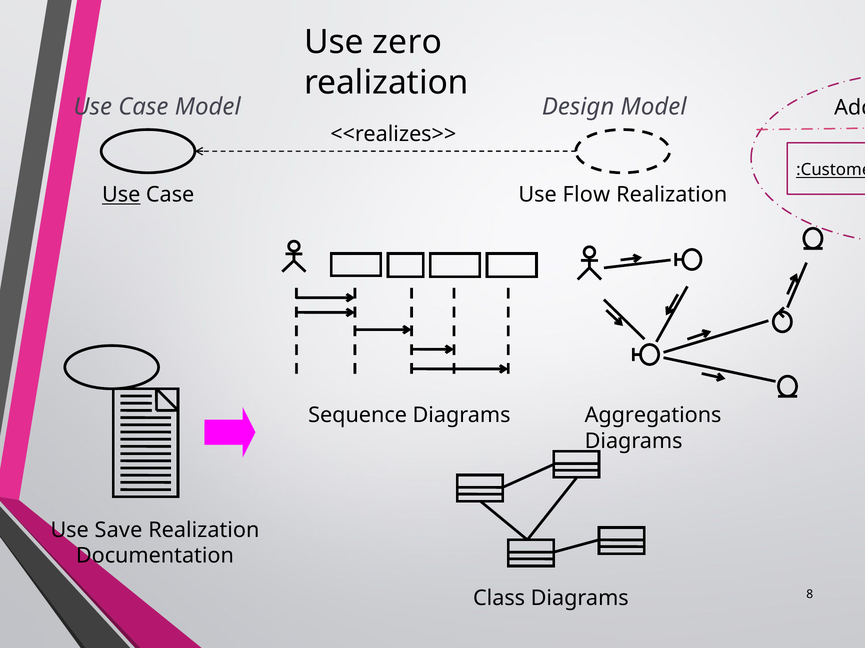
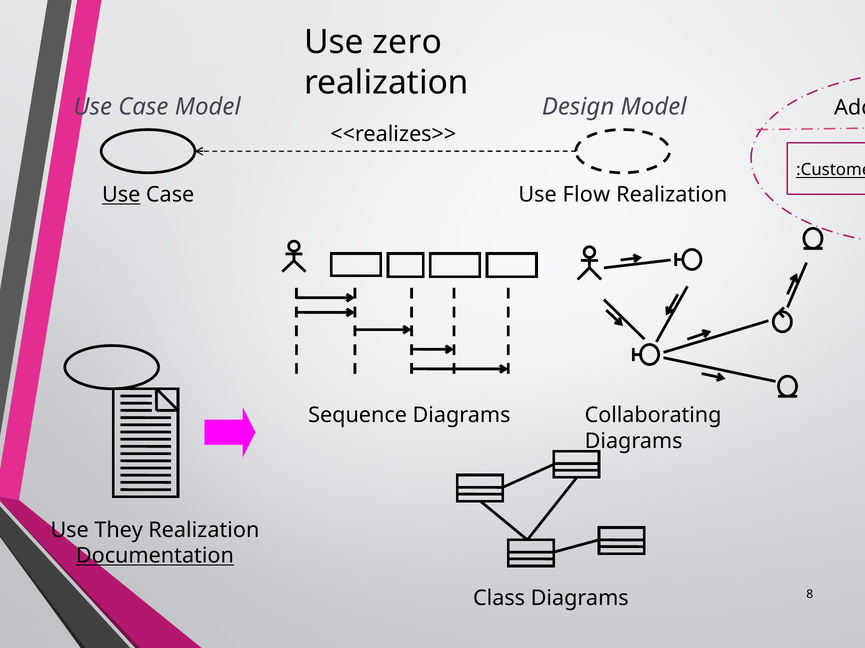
Aggregations: Aggregations -> Collaborating
Save: Save -> They
Documentation underline: none -> present
